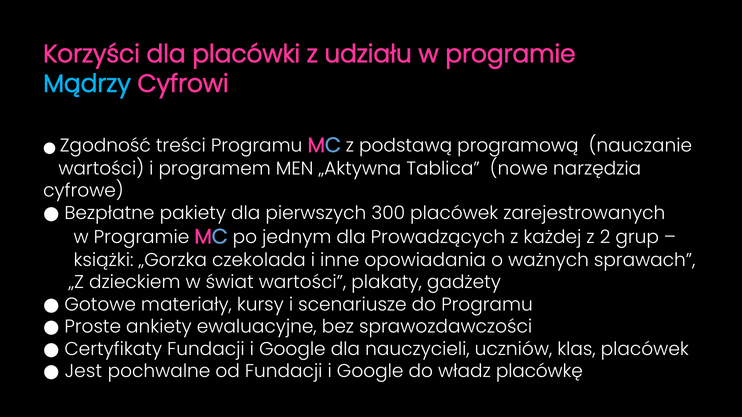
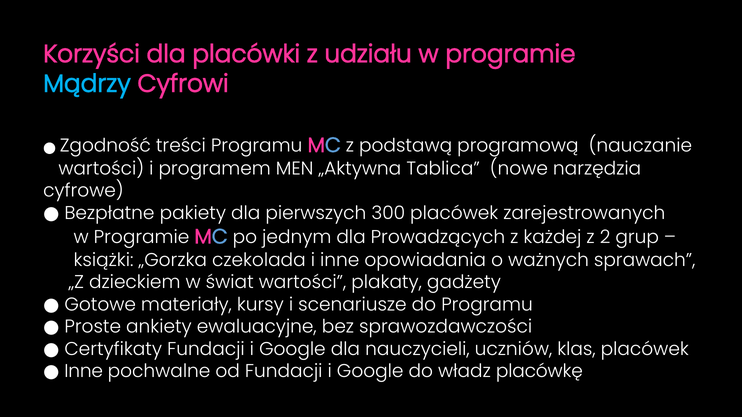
Jest at (83, 371): Jest -> Inne
